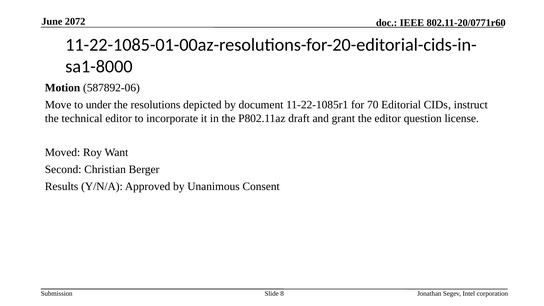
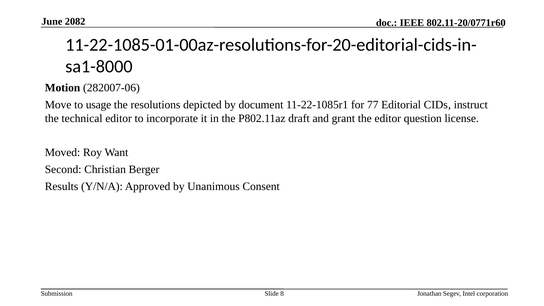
2072: 2072 -> 2082
587892-06: 587892-06 -> 282007-06
under: under -> usage
70: 70 -> 77
